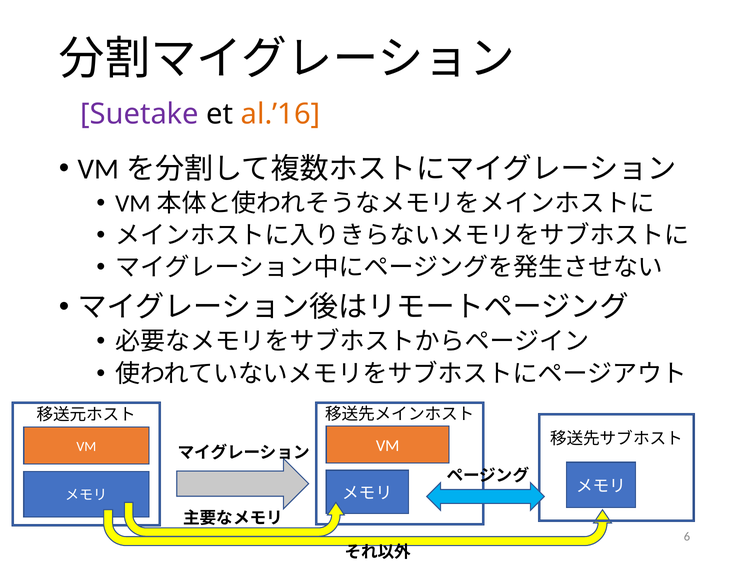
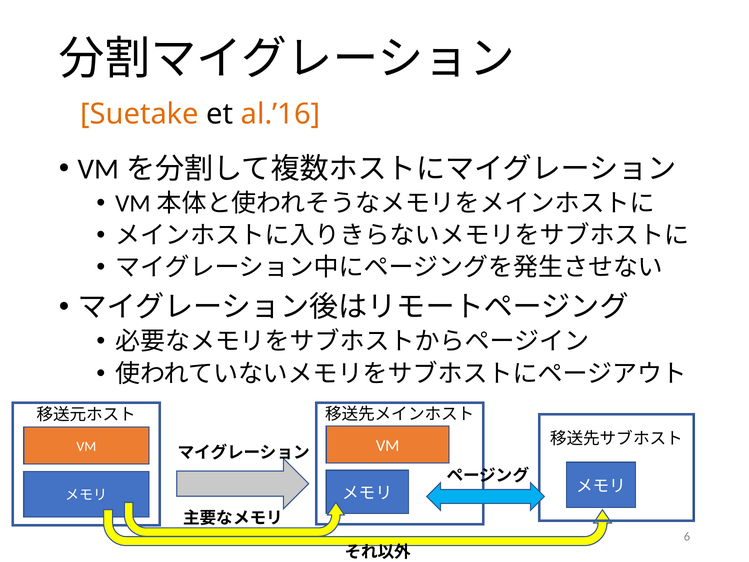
Suetake colour: purple -> orange
